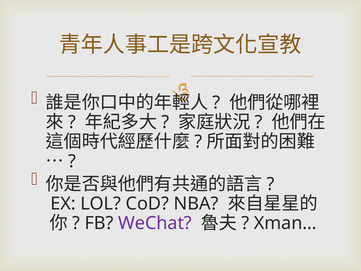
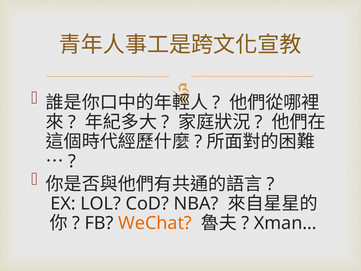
WeChat colour: purple -> orange
